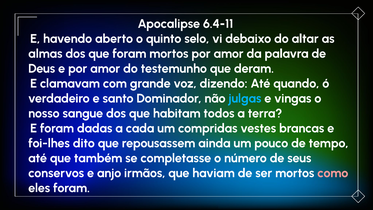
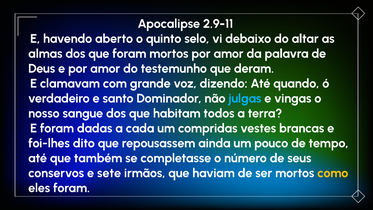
6.4-11: 6.4-11 -> 2.9-11
anjo: anjo -> sete
como colour: pink -> yellow
